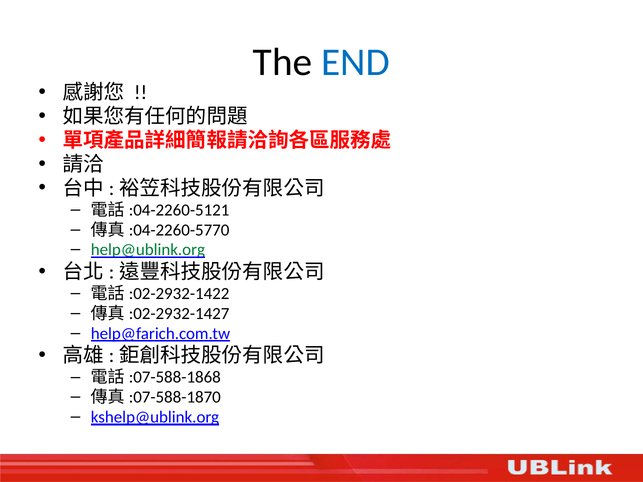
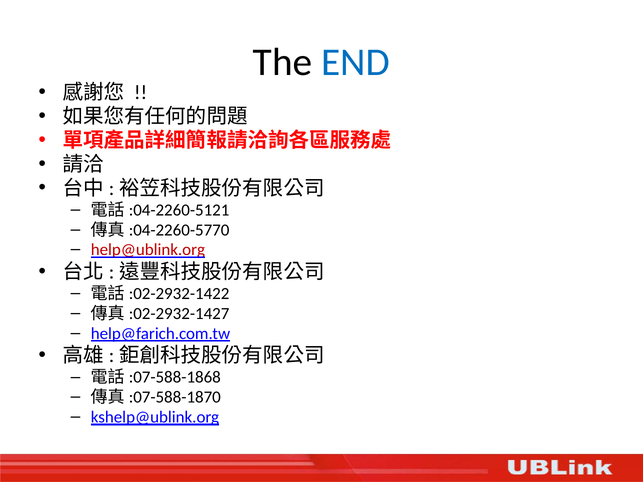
help@ublink.org colour: green -> red
